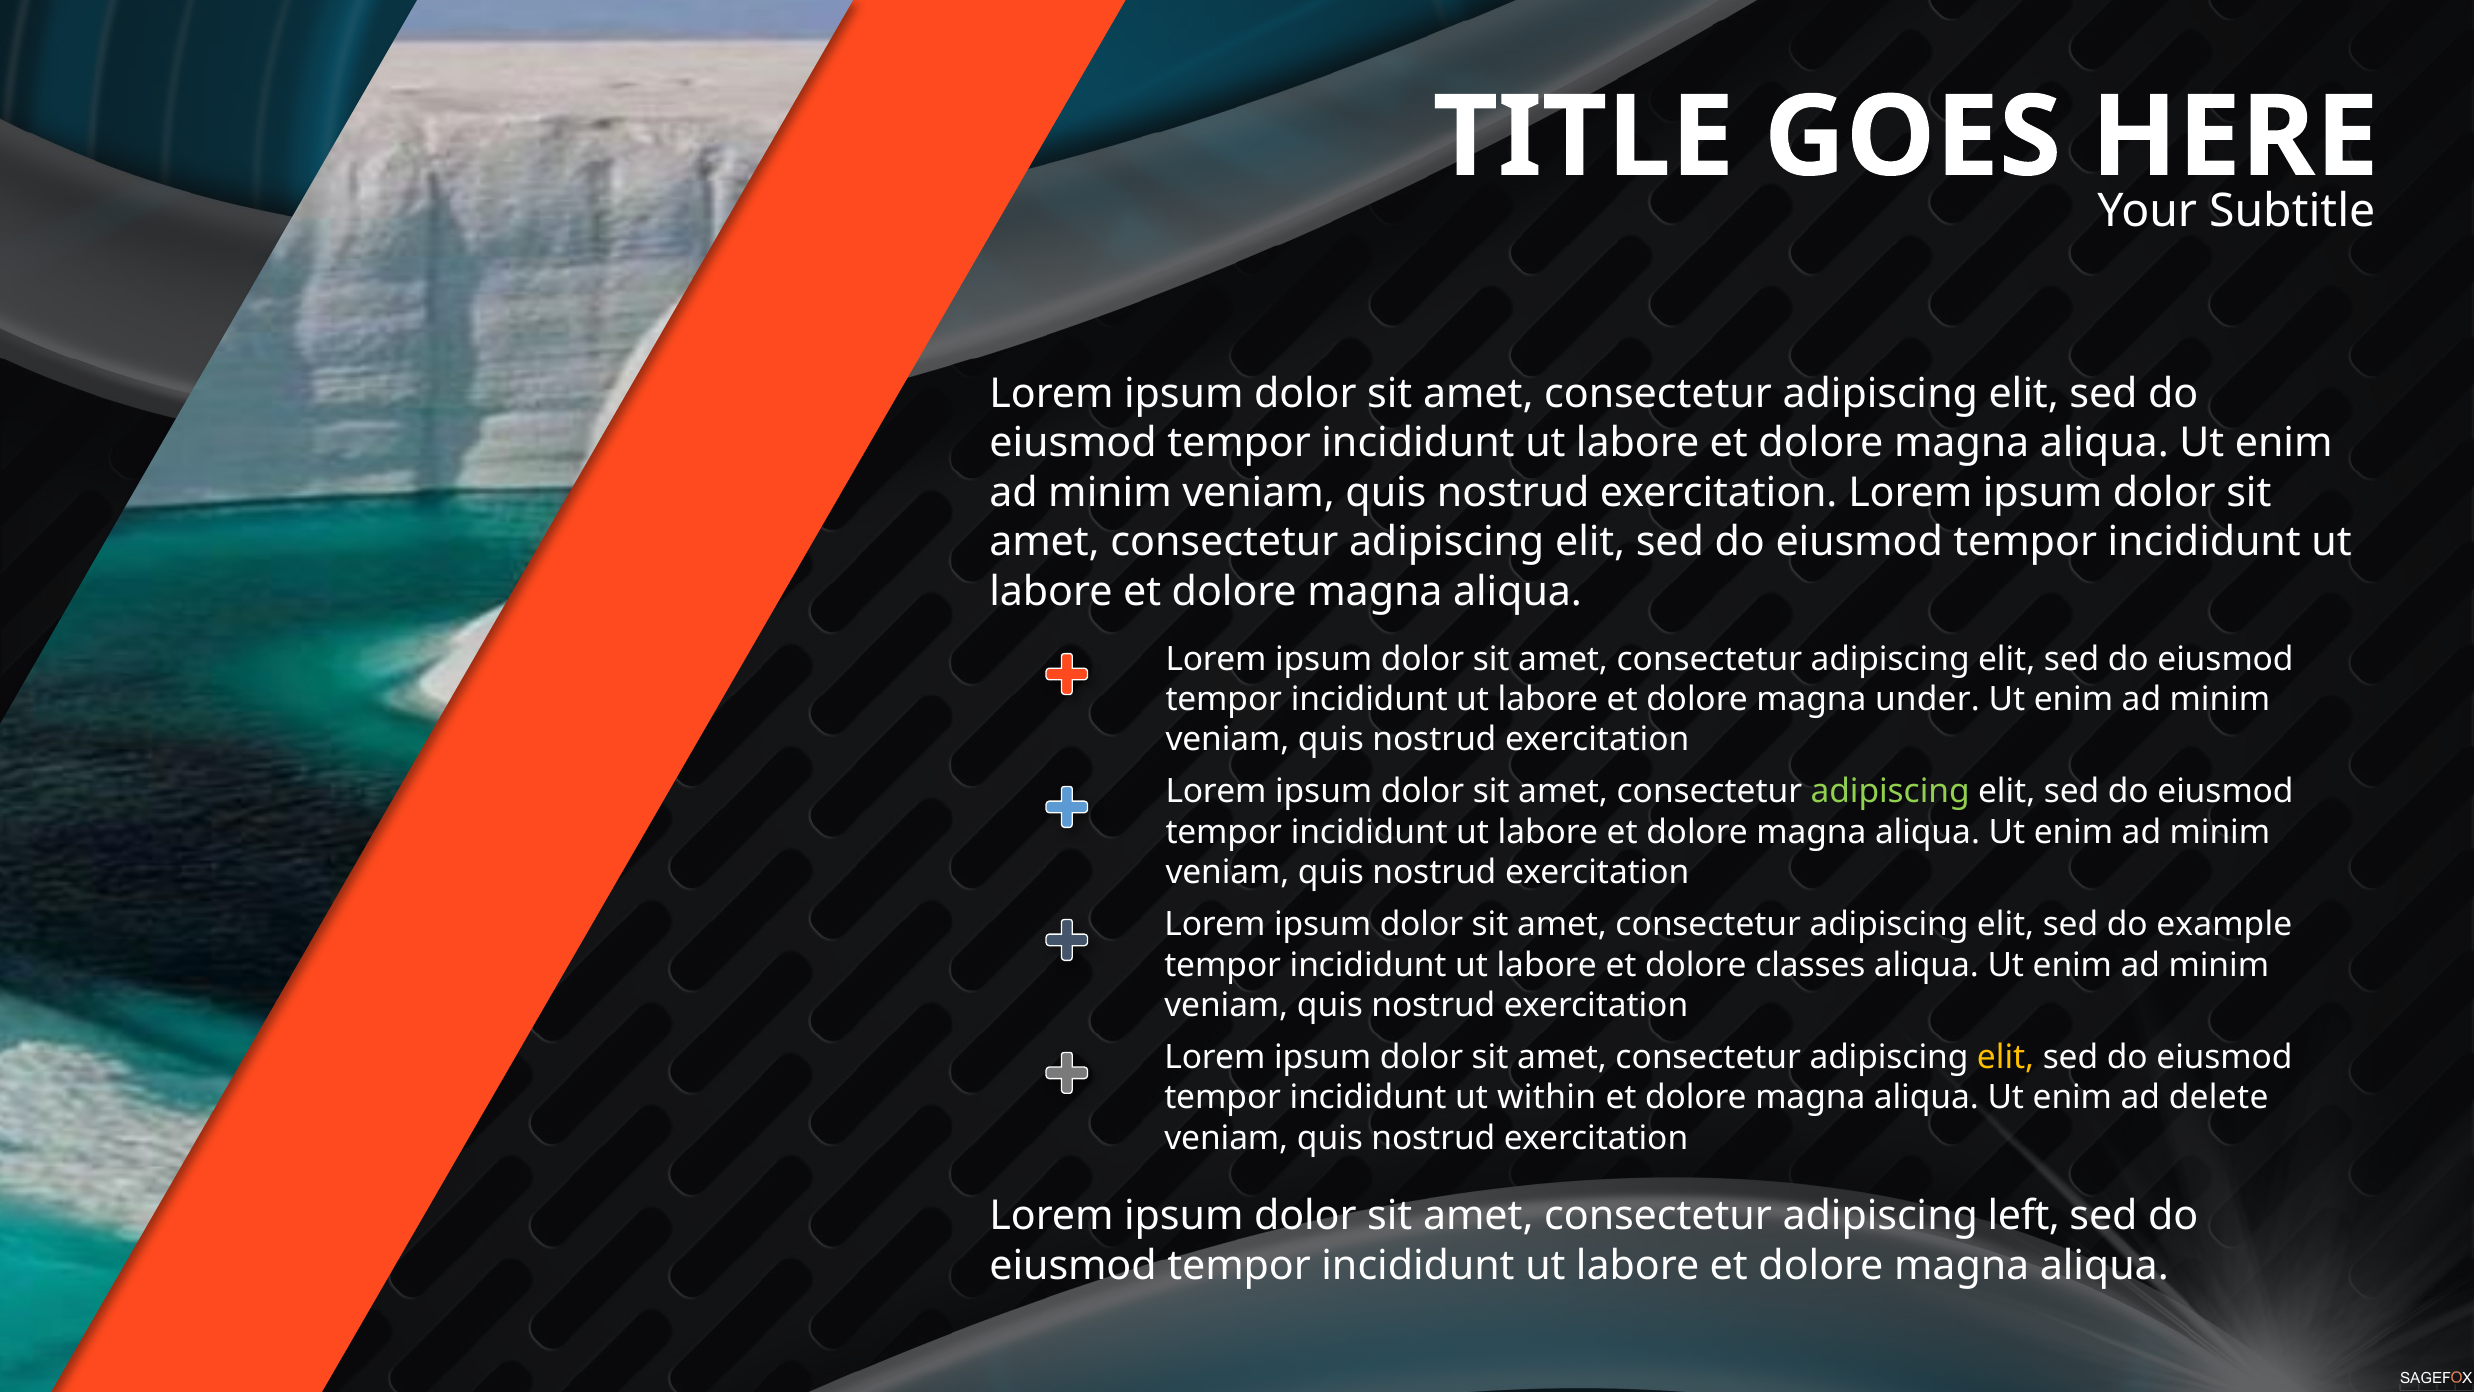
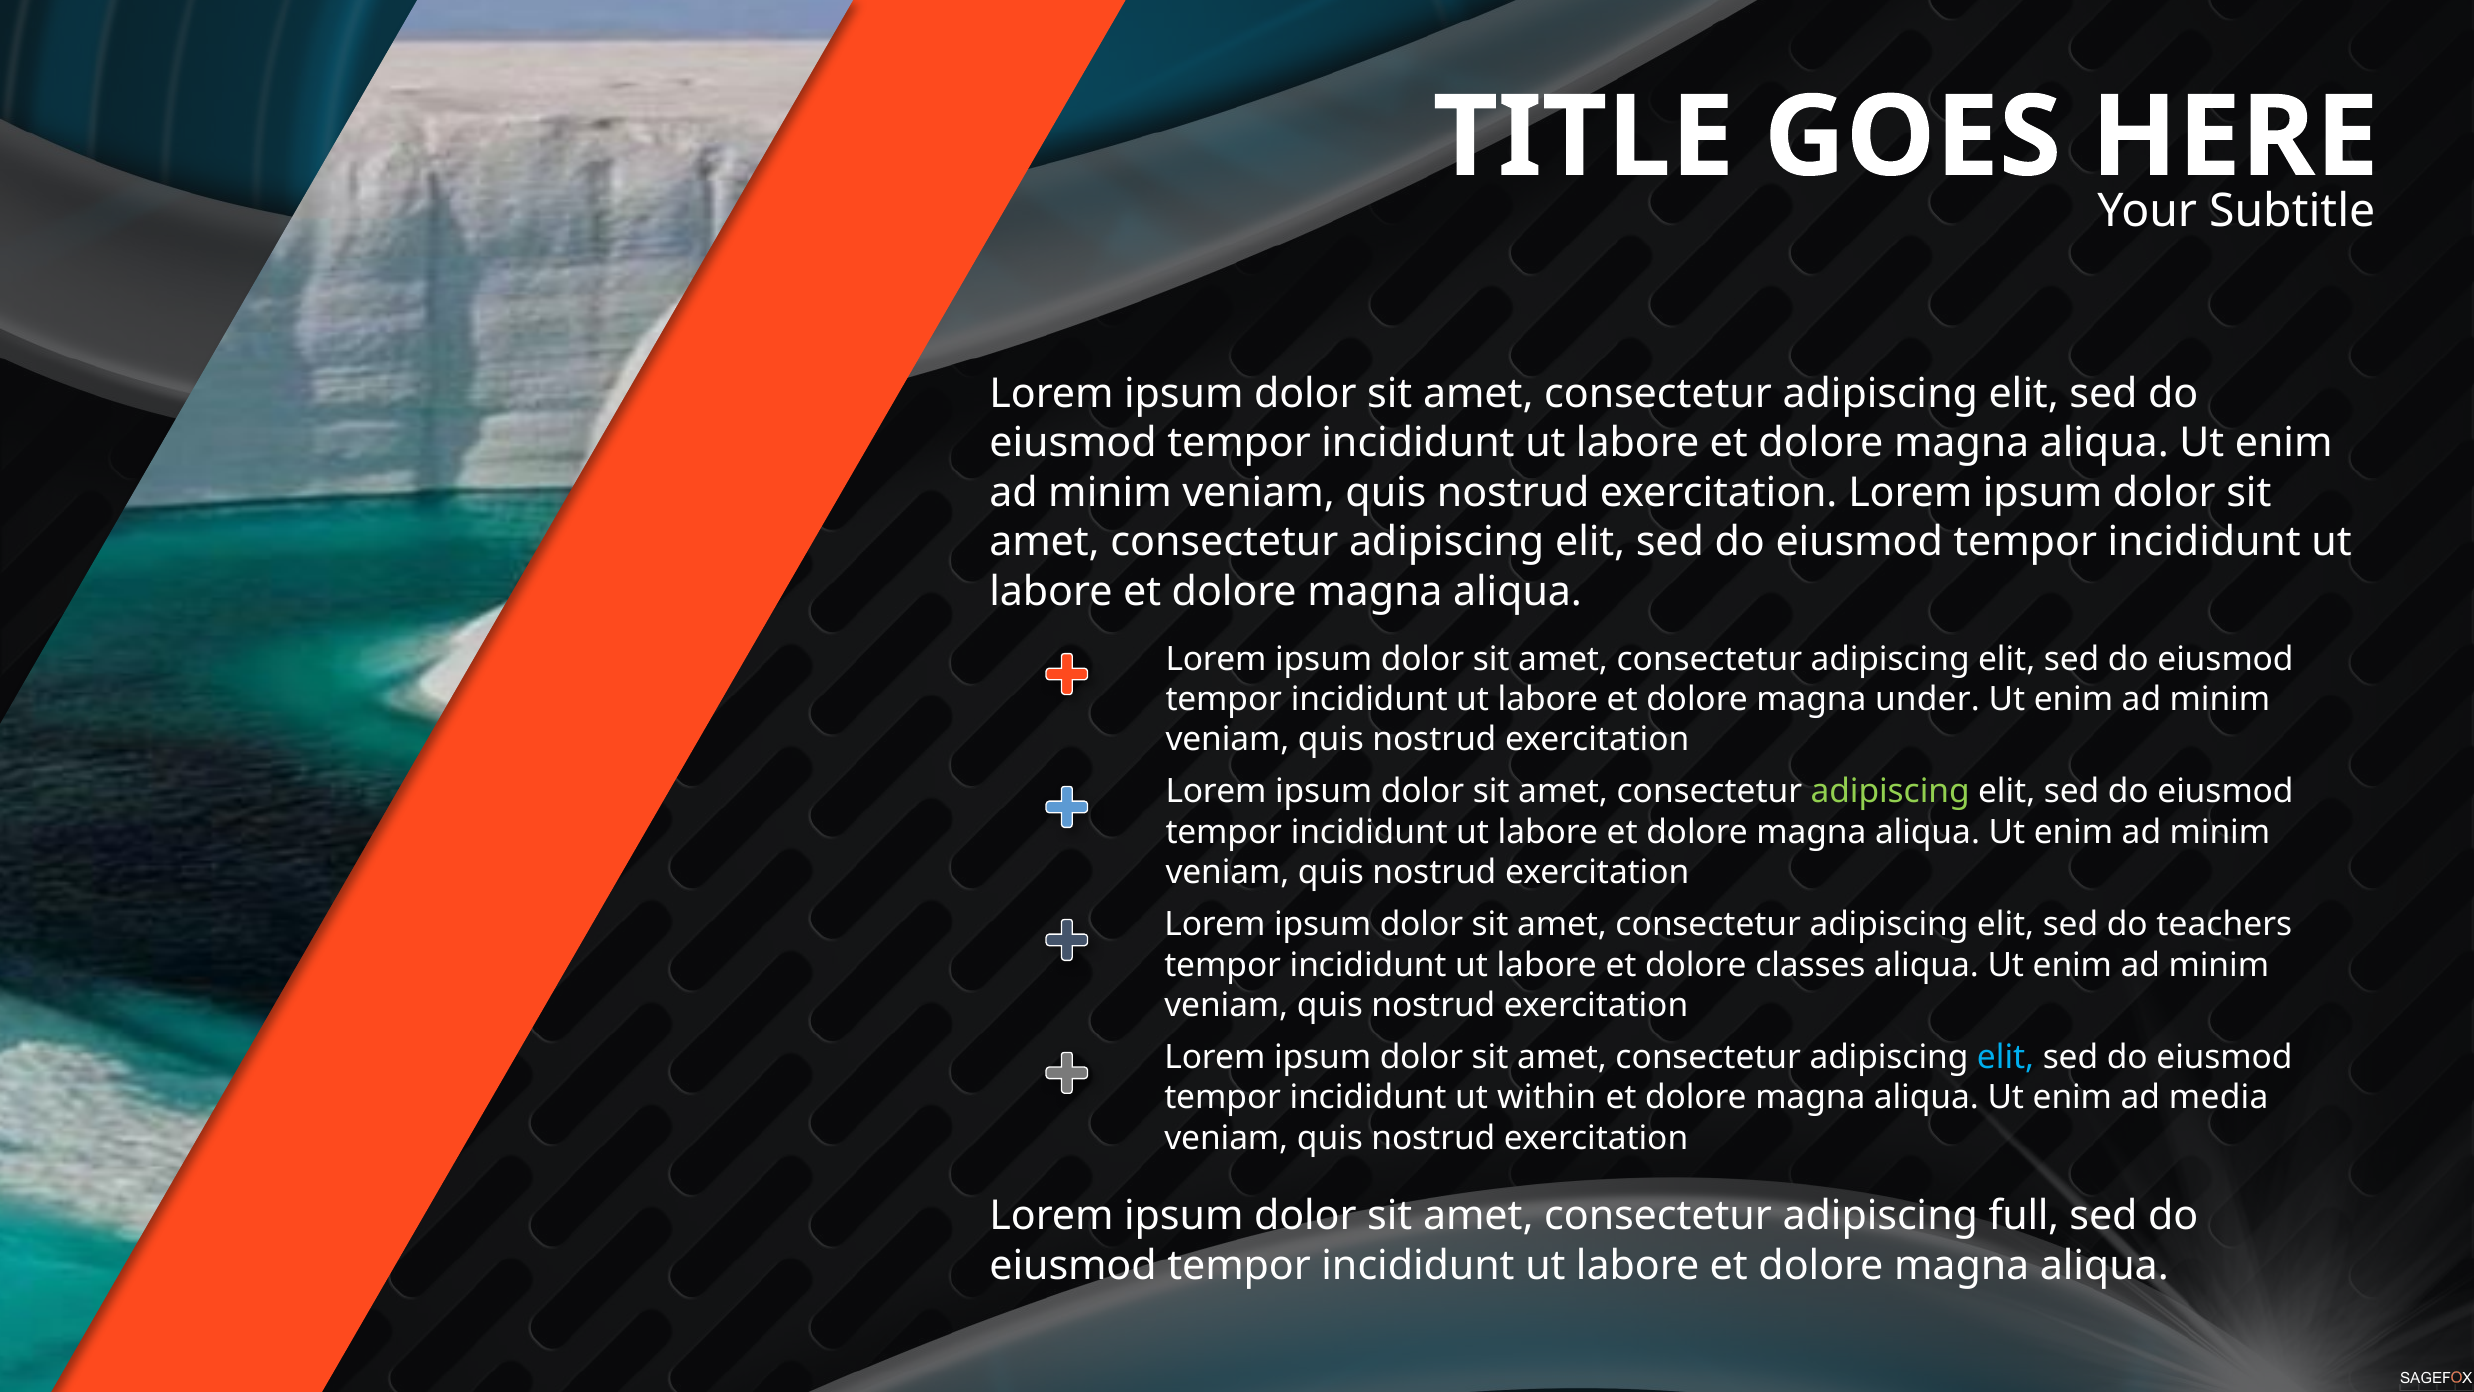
example: example -> teachers
elit at (2006, 1057) colour: yellow -> light blue
delete: delete -> media
left: left -> full
